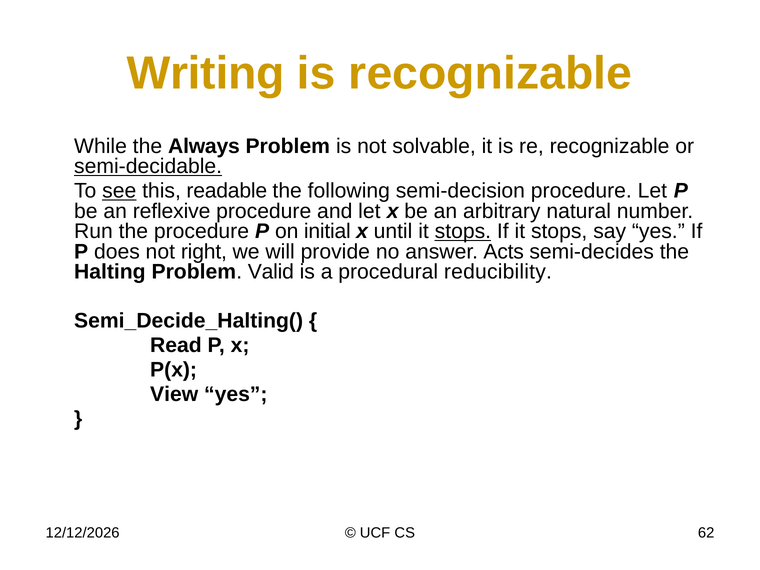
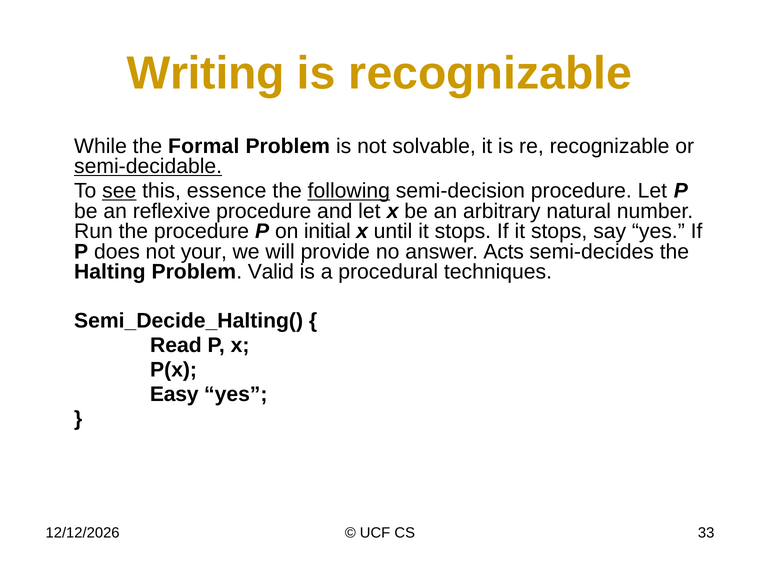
Always: Always -> Formal
readable: readable -> essence
following underline: none -> present
stops at (463, 231) underline: present -> none
right: right -> your
reducibility: reducibility -> techniques
View: View -> Easy
62: 62 -> 33
